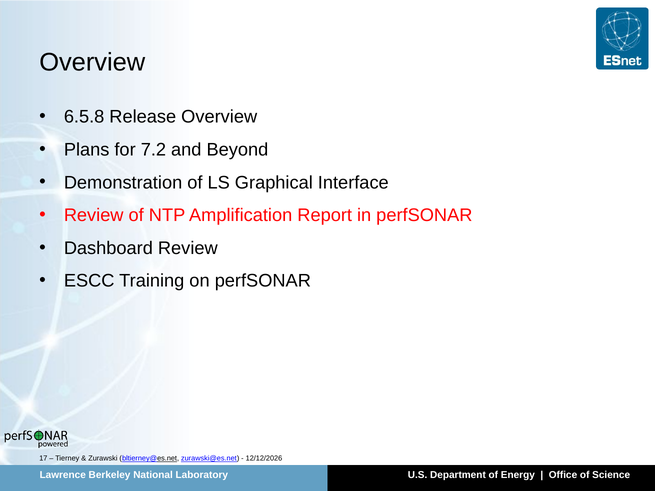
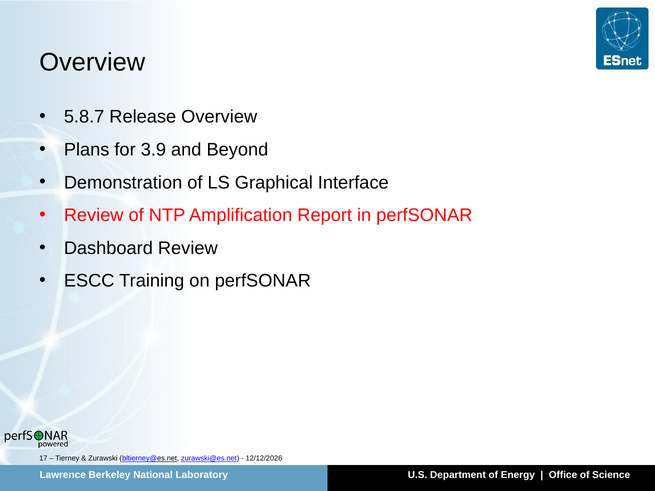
6.5.8: 6.5.8 -> 5.8.7
7.2: 7.2 -> 3.9
